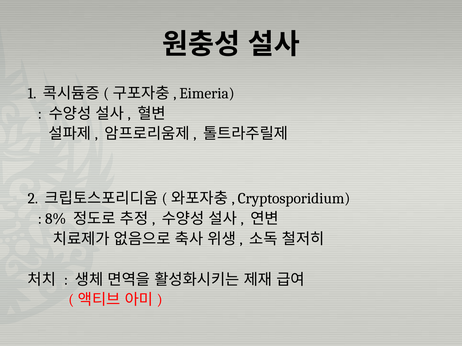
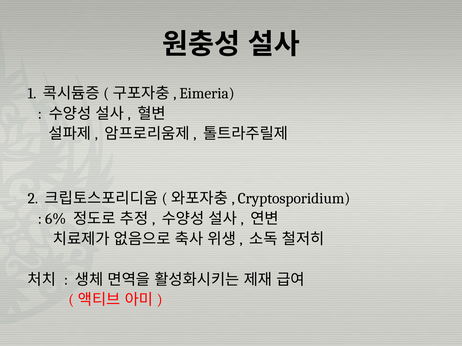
8%: 8% -> 6%
